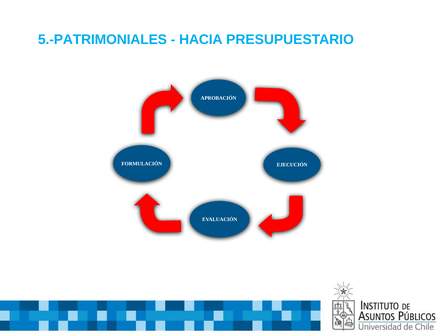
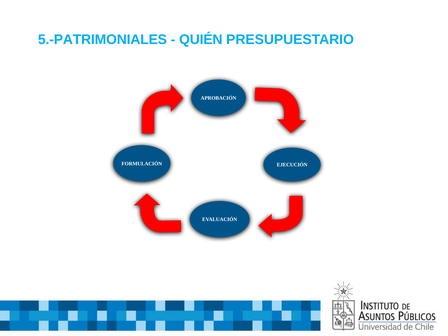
HACIA: HACIA -> QUIÉN
